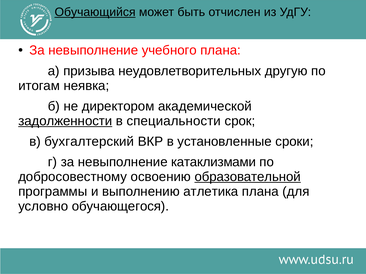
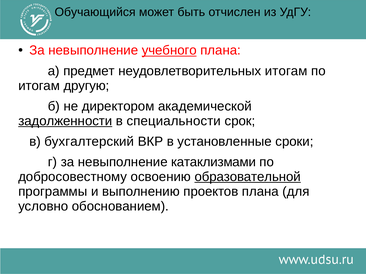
Обучающийся underline: present -> none
учебного underline: none -> present
призыва: призыва -> предмет
неудовлетворительных другую: другую -> итогам
неявка: неявка -> другую
атлетика: атлетика -> проектов
обучающегося: обучающегося -> обоснованием
